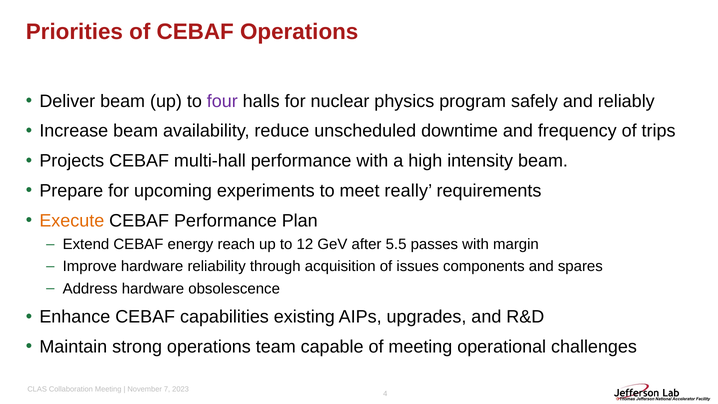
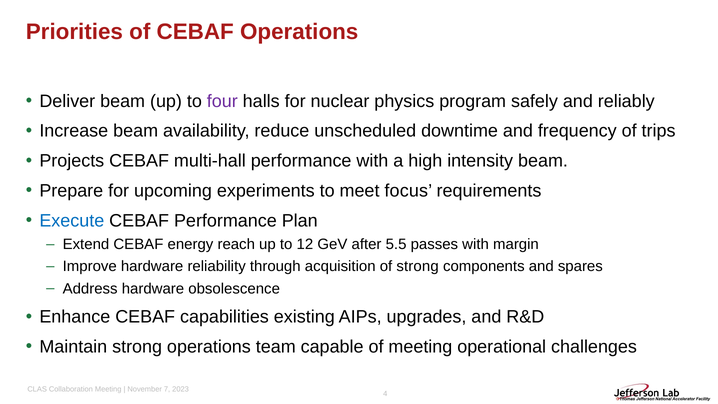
really: really -> focus
Execute colour: orange -> blue
of issues: issues -> strong
